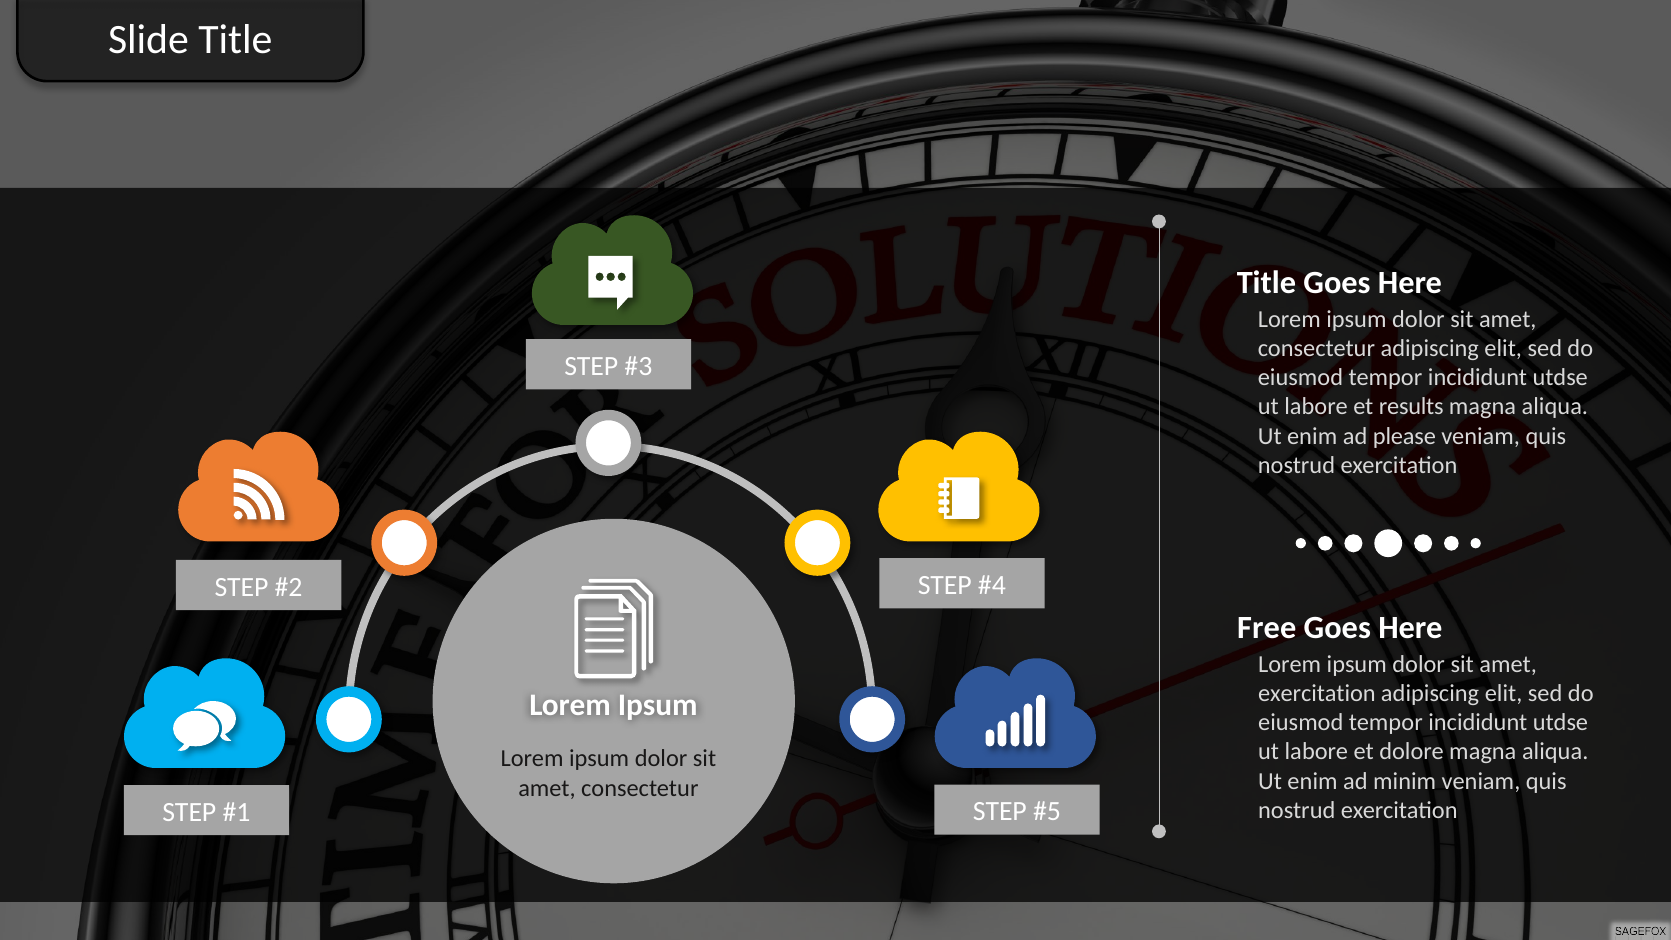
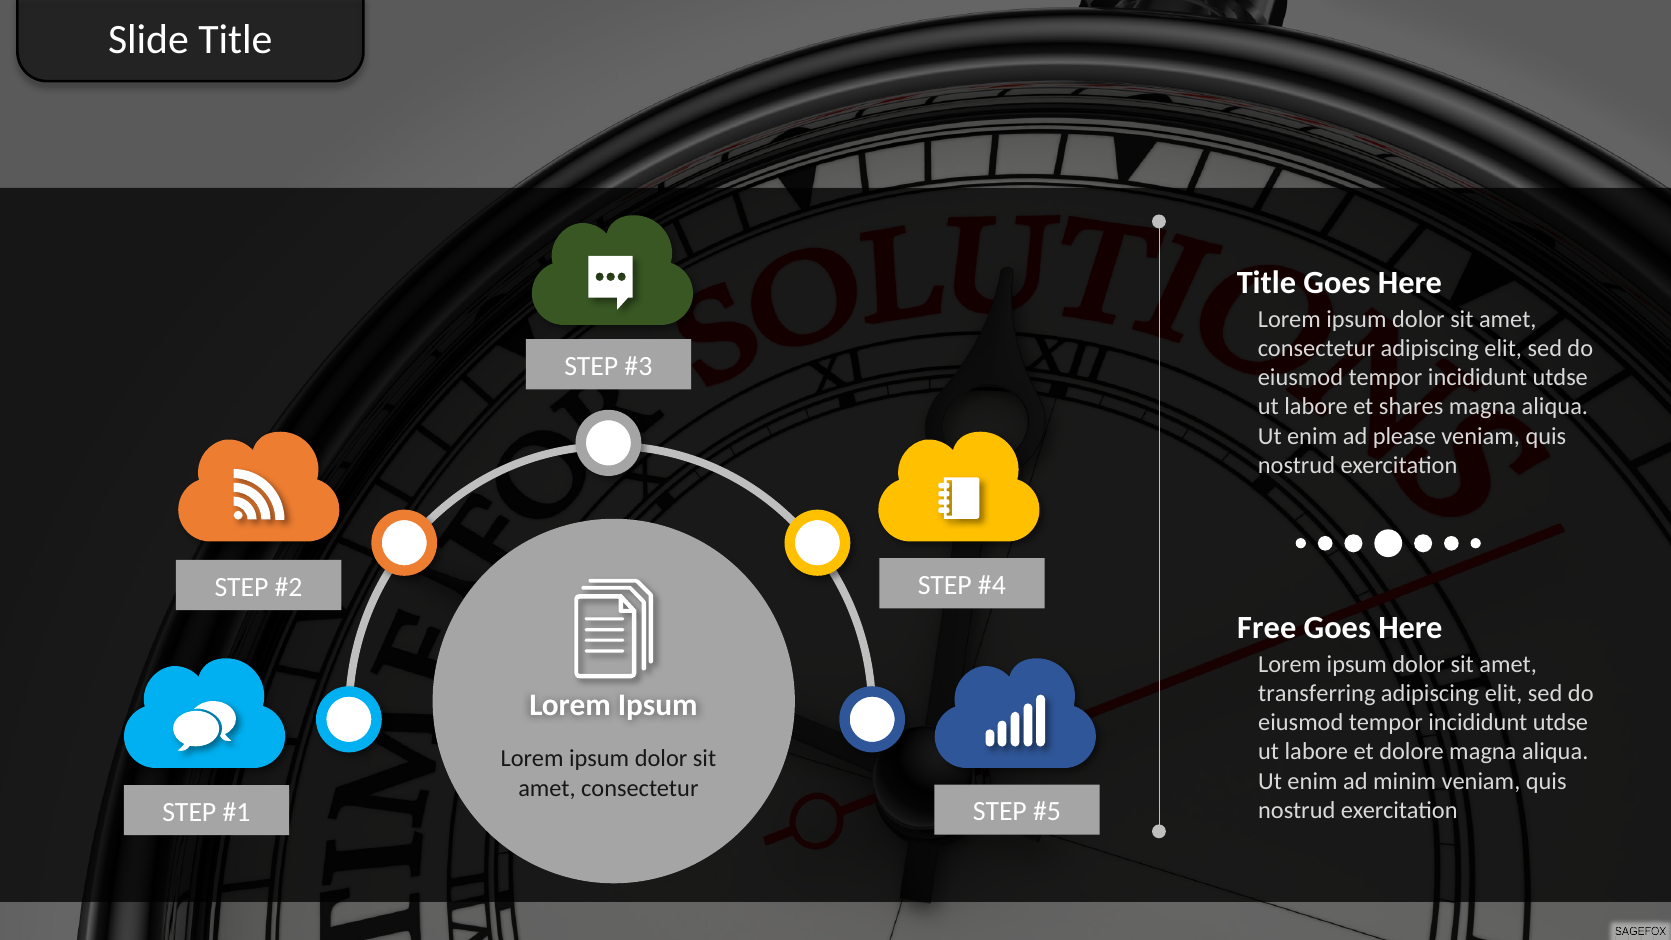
results: results -> shares
exercitation at (1317, 693): exercitation -> transferring
